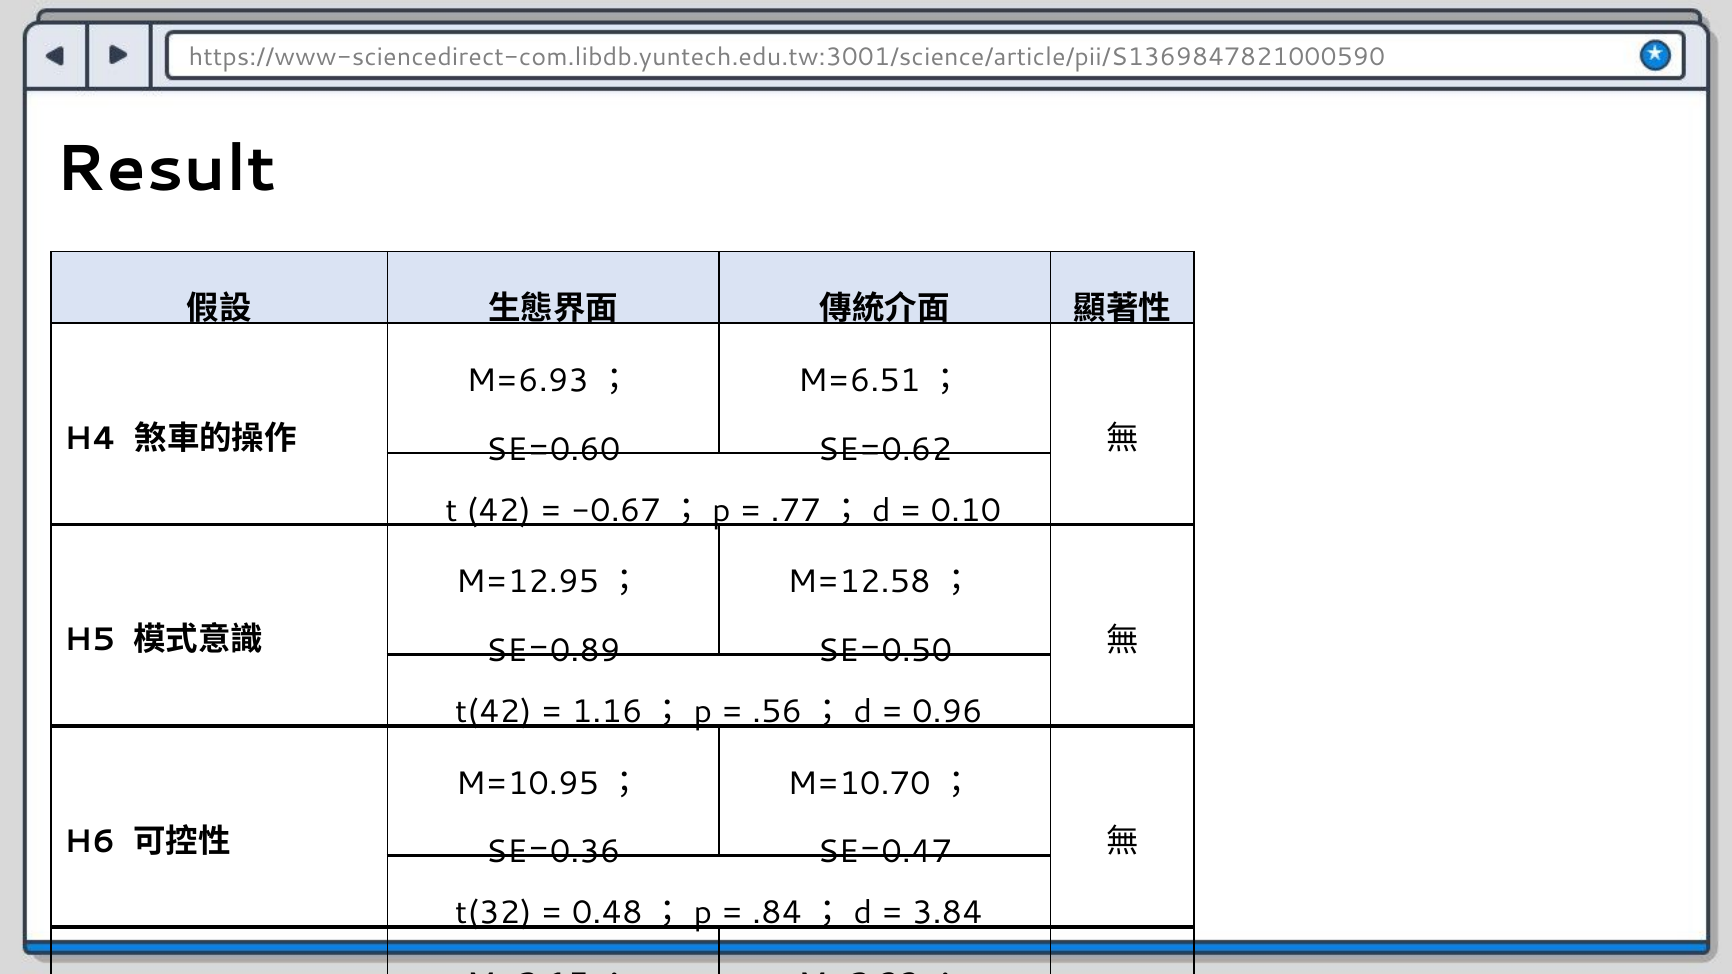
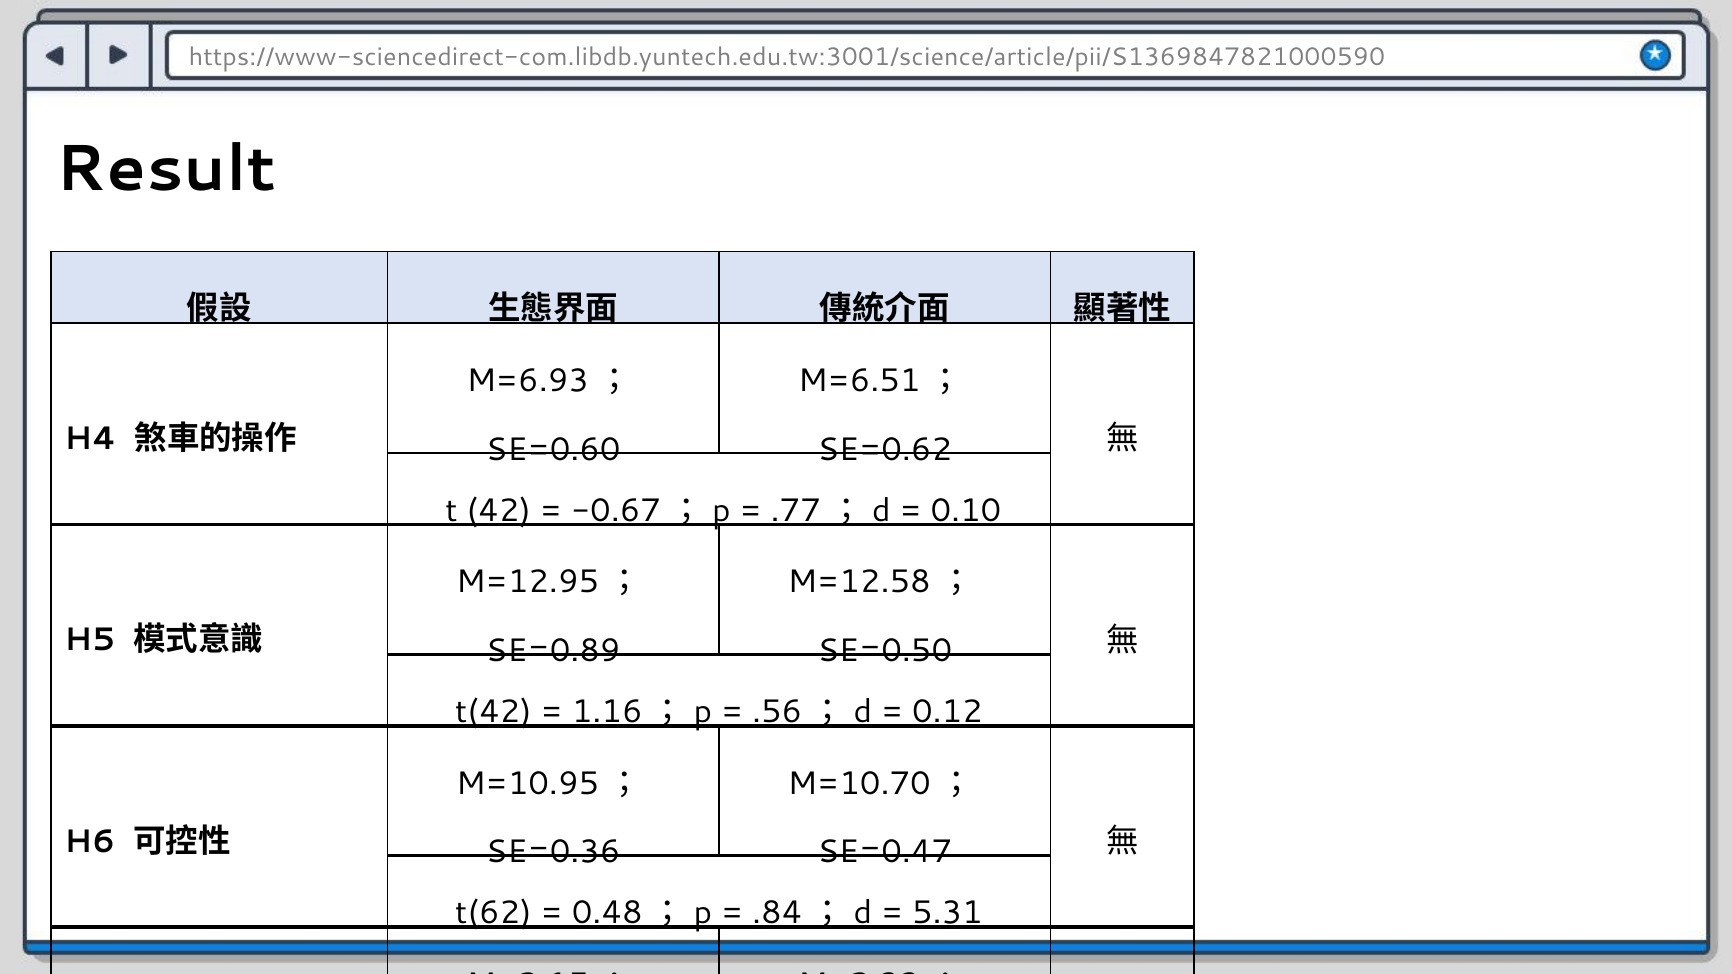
0.96 at (947, 712): 0.96 -> 0.12
t(32: t(32 -> t(62
3.84: 3.84 -> 5.31
